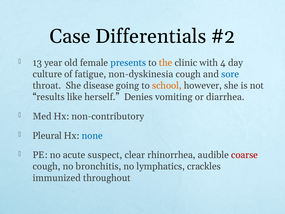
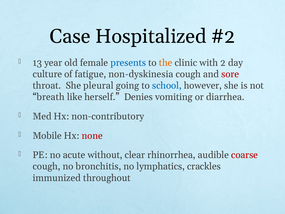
Differentials: Differentials -> Hospitalized
4: 4 -> 2
sore colour: blue -> red
disease: disease -> pleural
school colour: orange -> blue
results: results -> breath
Pleural: Pleural -> Mobile
none colour: blue -> red
suspect: suspect -> without
